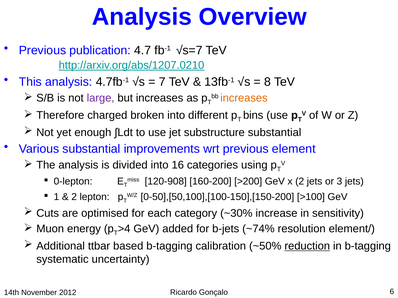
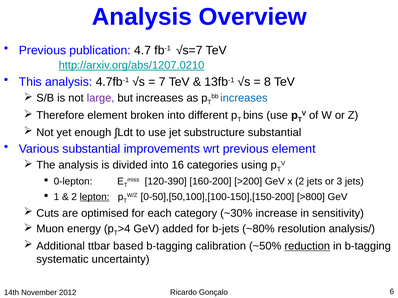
increases at (244, 98) colour: orange -> blue
Therefore charged: charged -> element
120-908: 120-908 -> 120-390
lepton underline: none -> present
>100: >100 -> >800
~74%: ~74% -> ~80%
element/: element/ -> analysis/
